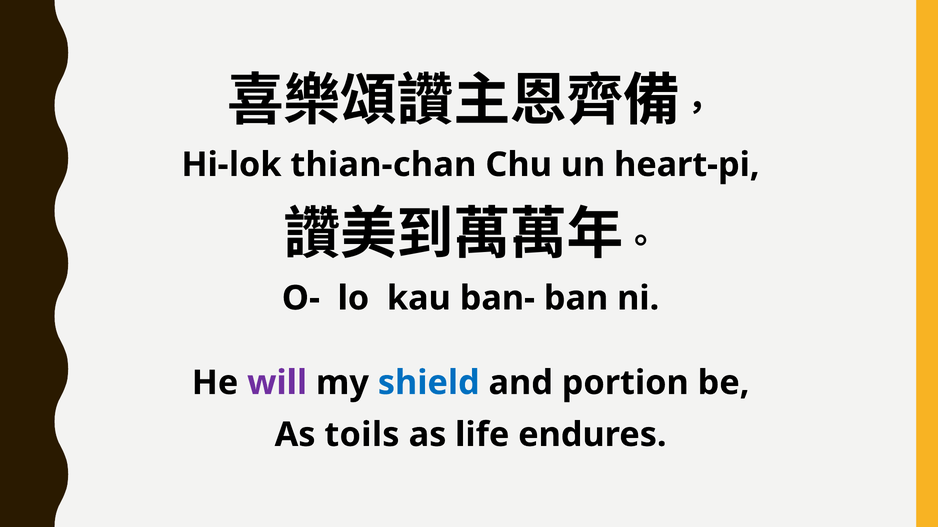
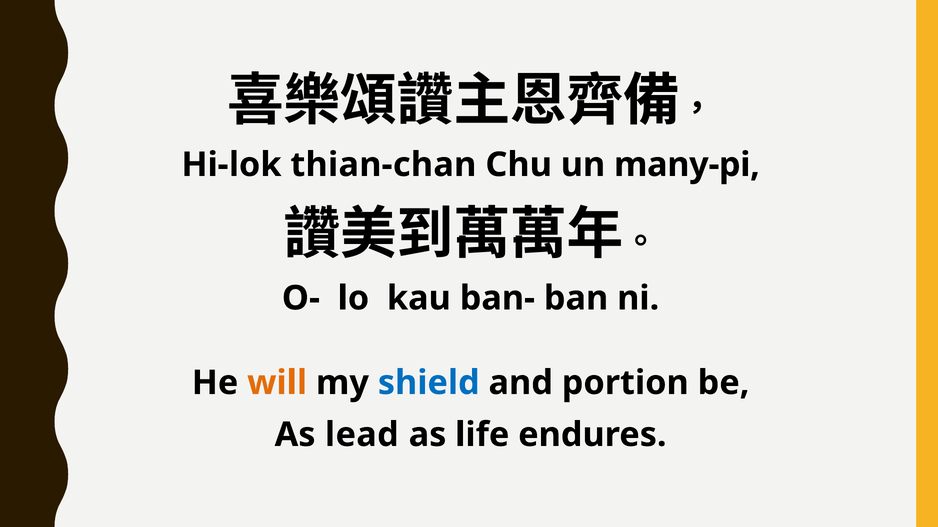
heart-pi: heart-pi -> many-pi
will colour: purple -> orange
toils: toils -> lead
